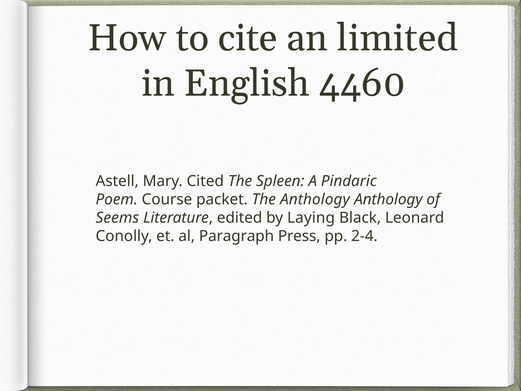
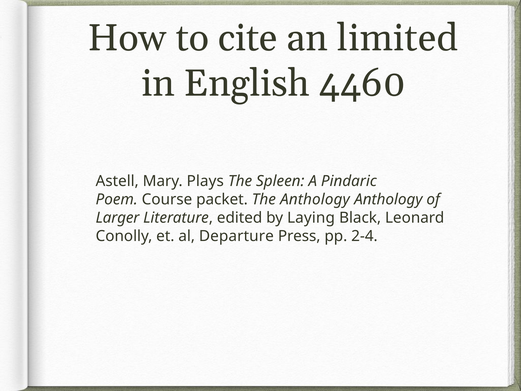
Cited: Cited -> Plays
Seems: Seems -> Larger
Paragraph: Paragraph -> Departure
